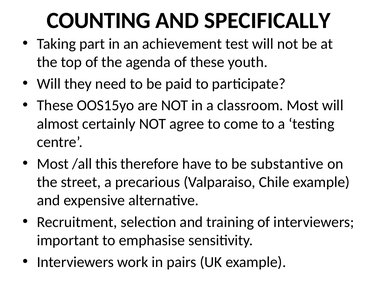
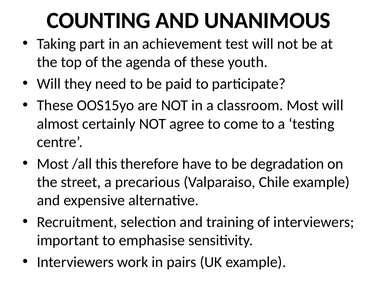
SPECIFICALLY: SPECIFICALLY -> UNANIMOUS
substantive: substantive -> degradation
